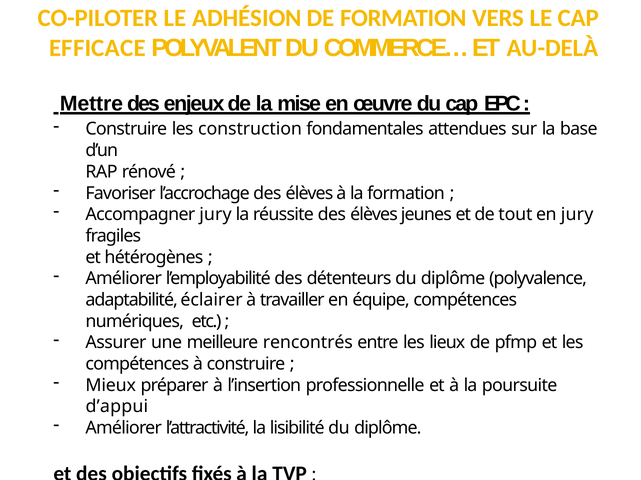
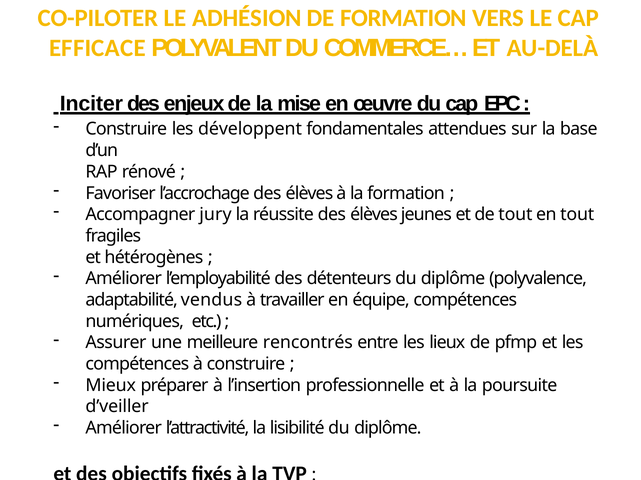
Mettre: Mettre -> Inciter
construction: construction -> développent
en jury: jury -> tout
éclairer: éclairer -> vendus
d’appui: d’appui -> d’veiller
